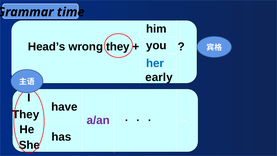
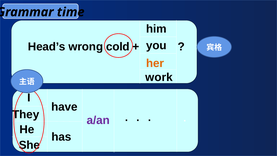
wrong they: they -> cold
her colour: blue -> orange
early: early -> work
